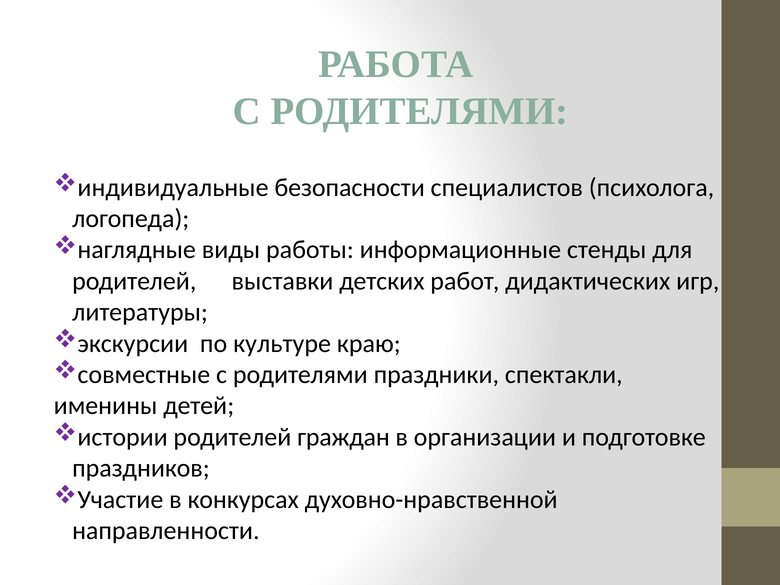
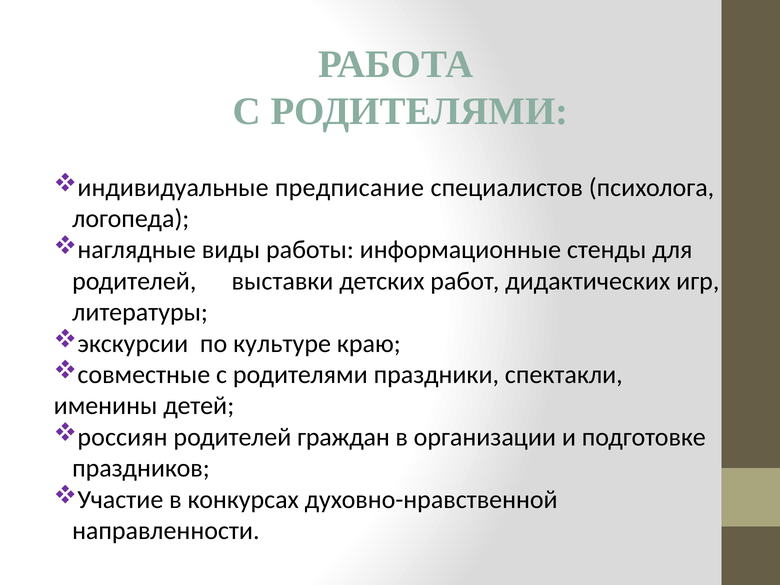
безопасности: безопасности -> предписание
истории: истории -> россиян
